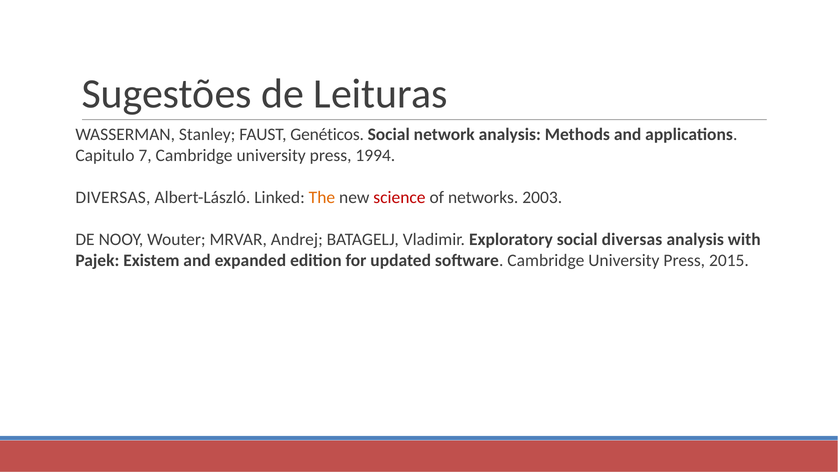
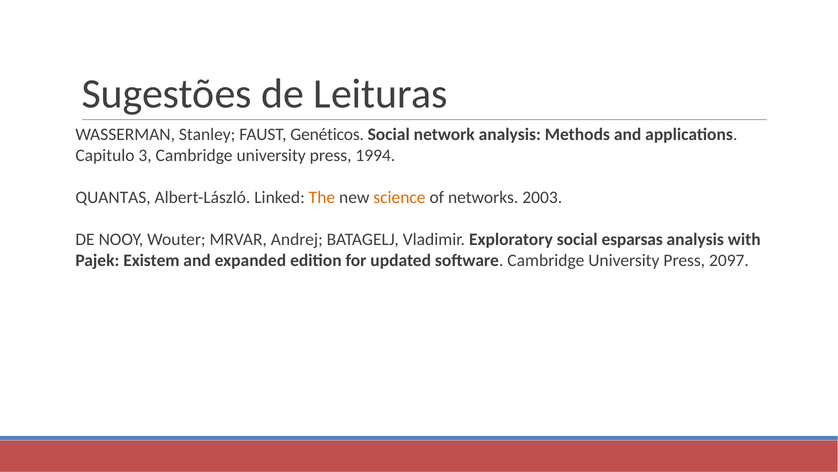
7: 7 -> 3
DIVERSAS at (113, 197): DIVERSAS -> QUANTAS
science colour: red -> orange
social diversas: diversas -> esparsas
2015: 2015 -> 2097
